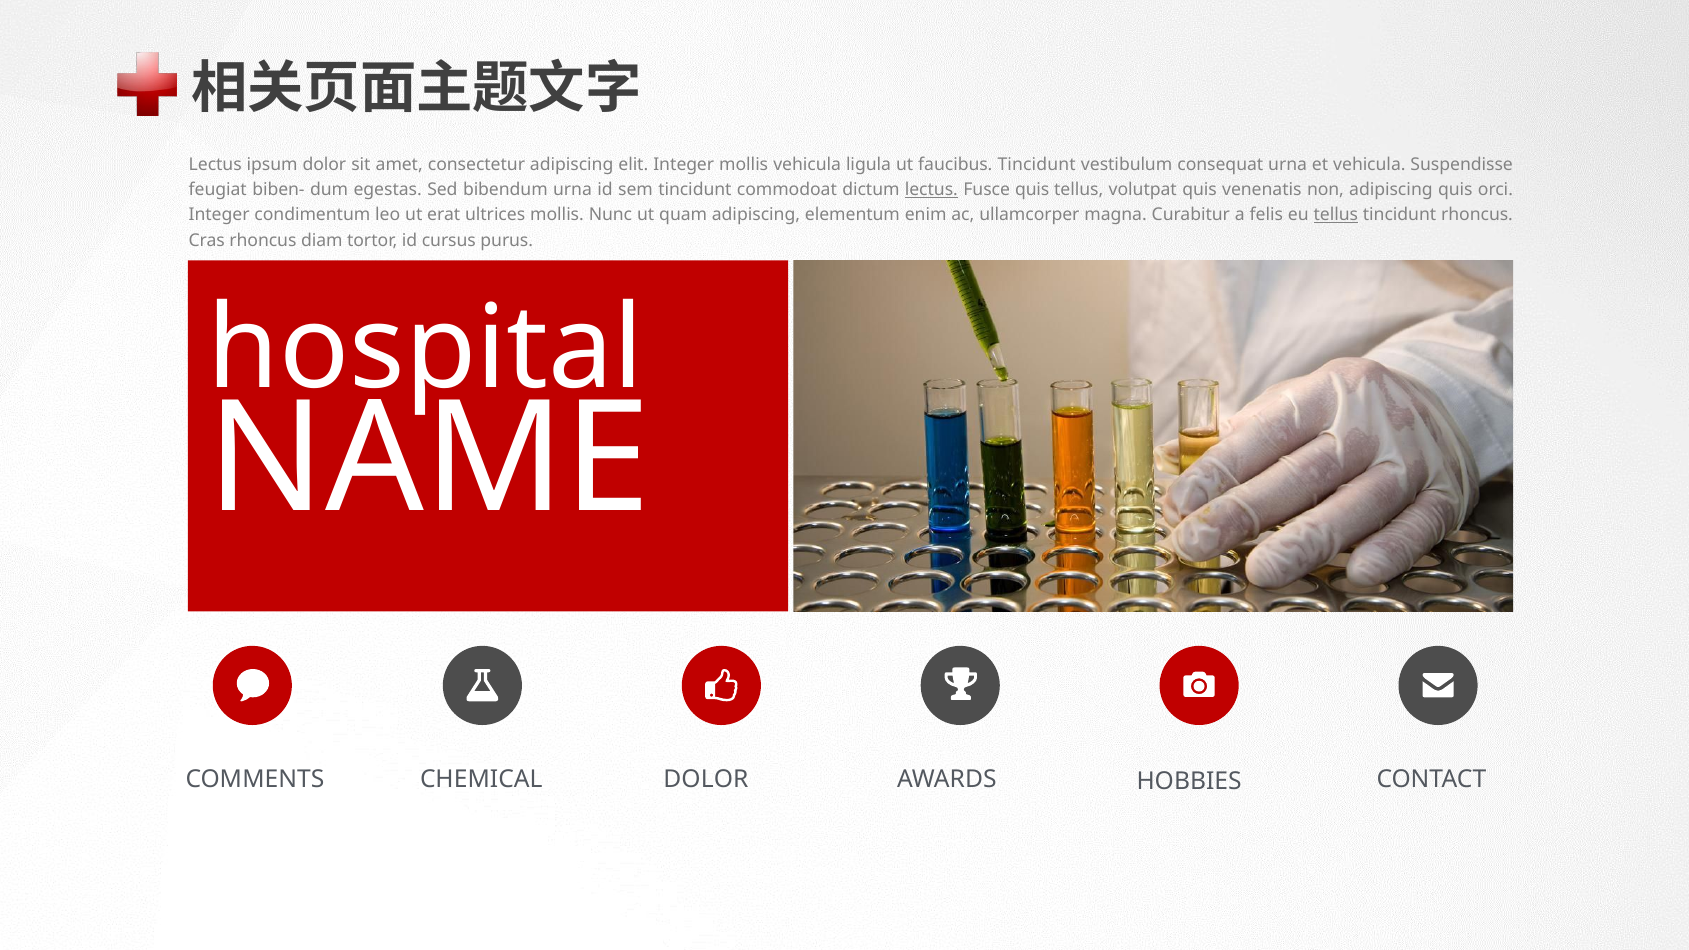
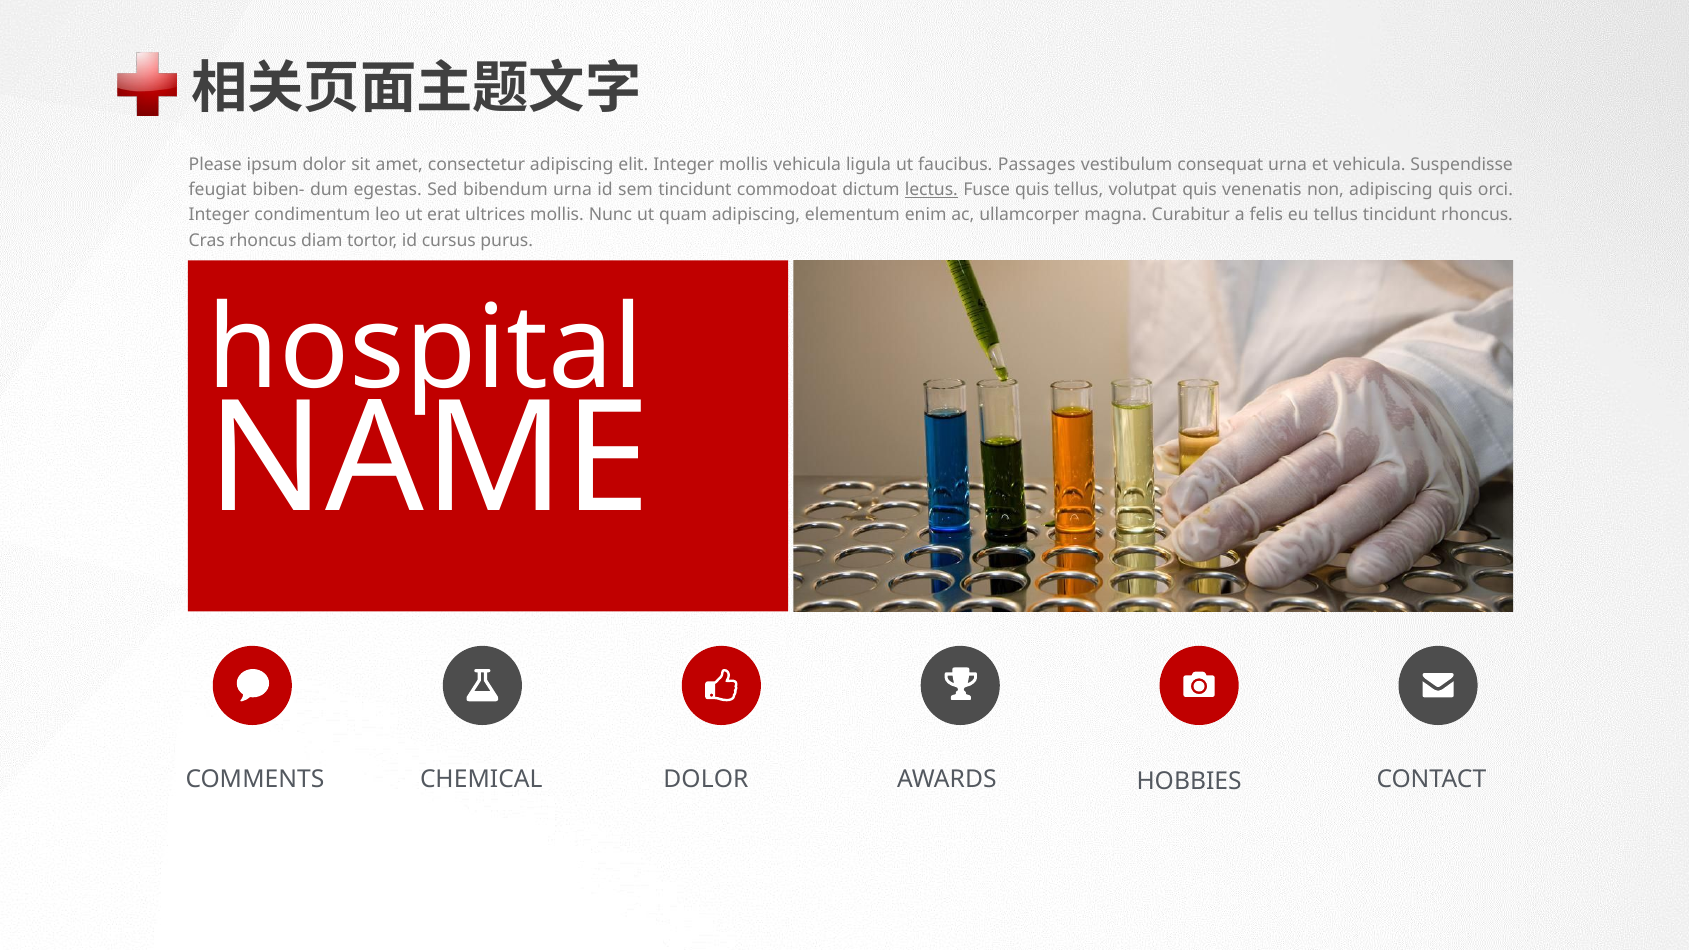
Lectus at (215, 164): Lectus -> Please
faucibus Tincidunt: Tincidunt -> Passages
tellus at (1336, 215) underline: present -> none
